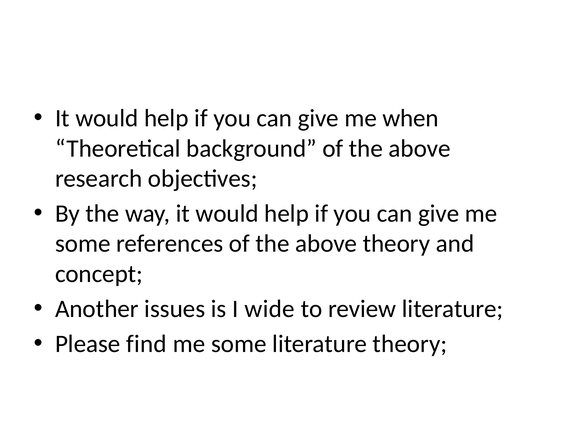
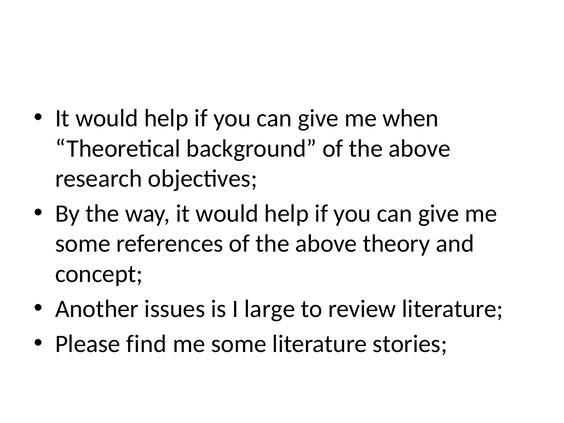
wide: wide -> large
literature theory: theory -> stories
